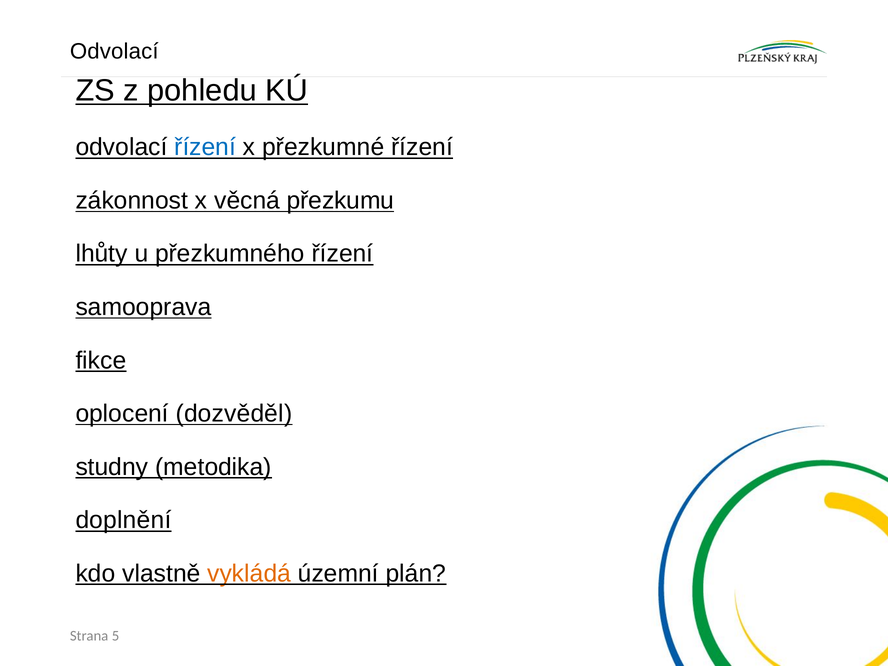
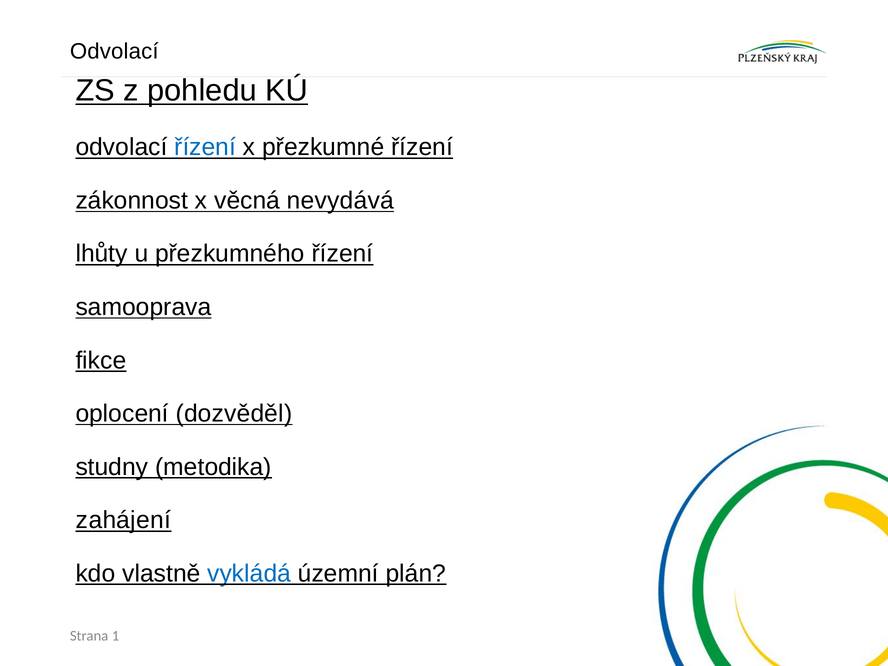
přezkumu: přezkumu -> nevydává
doplnění: doplnění -> zahájení
vykládá colour: orange -> blue
5: 5 -> 1
